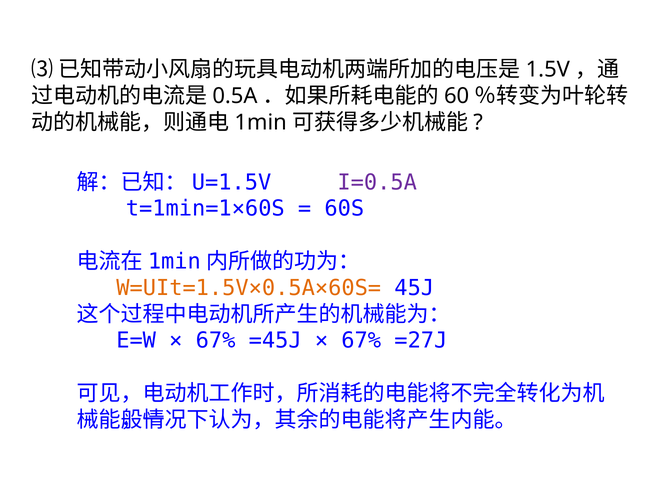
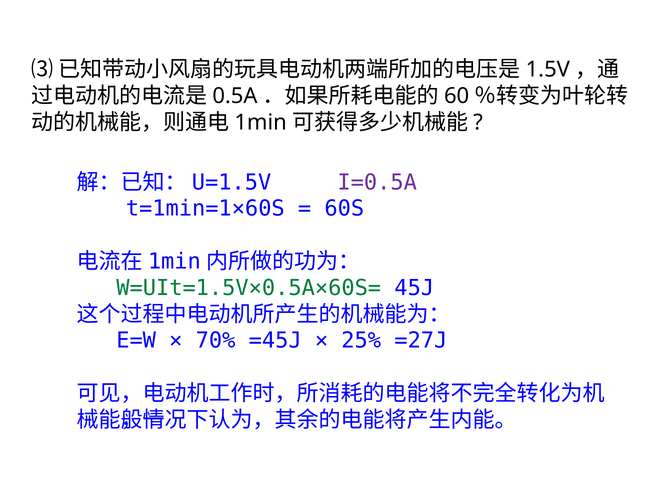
W=UIt=1.5V×0.5A×60S= colour: orange -> green
67% at (216, 341): 67% -> 70%
67% at (361, 341): 67% -> 25%
